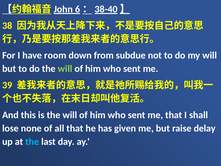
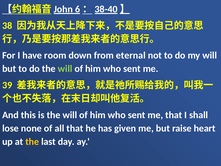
subdue: subdue -> eternal
delay: delay -> heart
the at (32, 141) colour: light blue -> yellow
